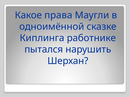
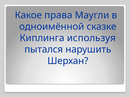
работнике: работнике -> используя
